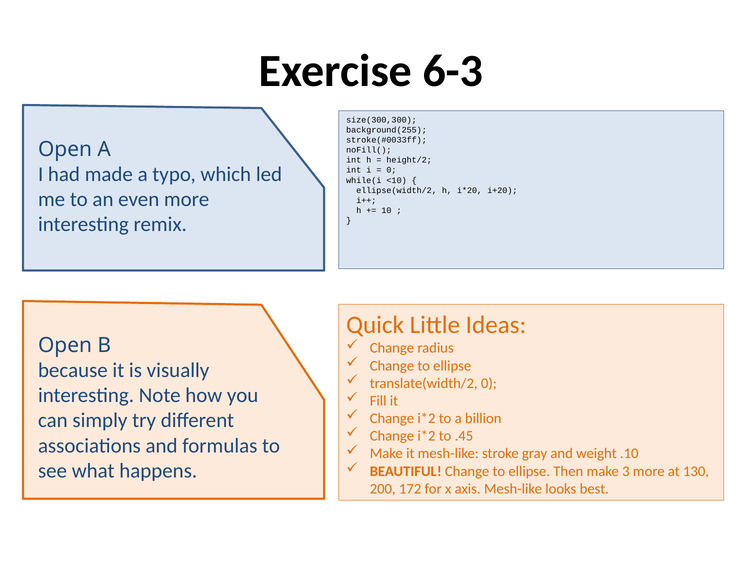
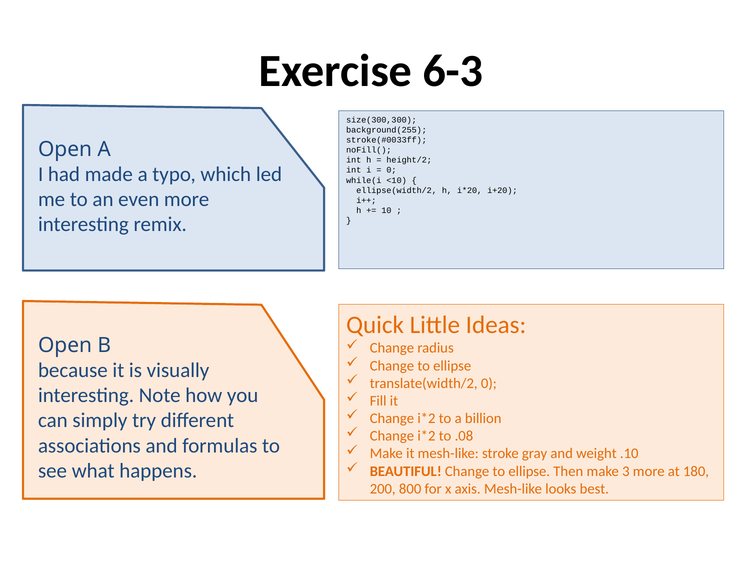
.45: .45 -> .08
130: 130 -> 180
172: 172 -> 800
